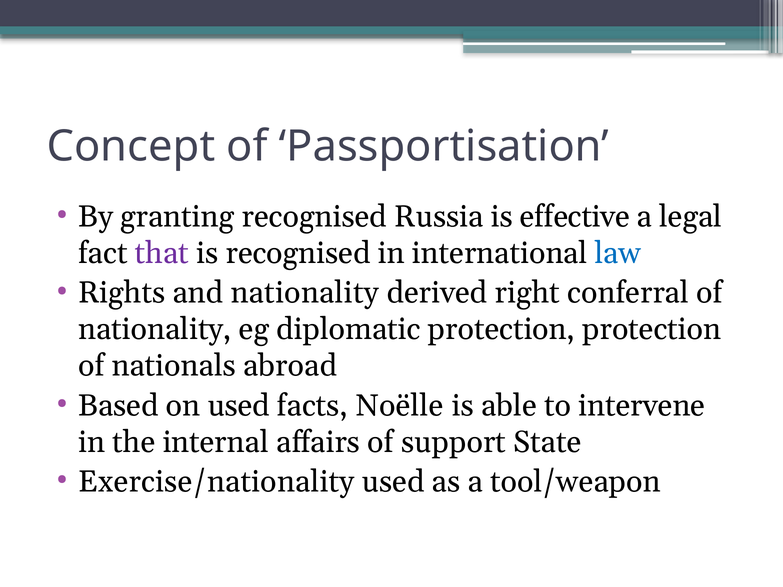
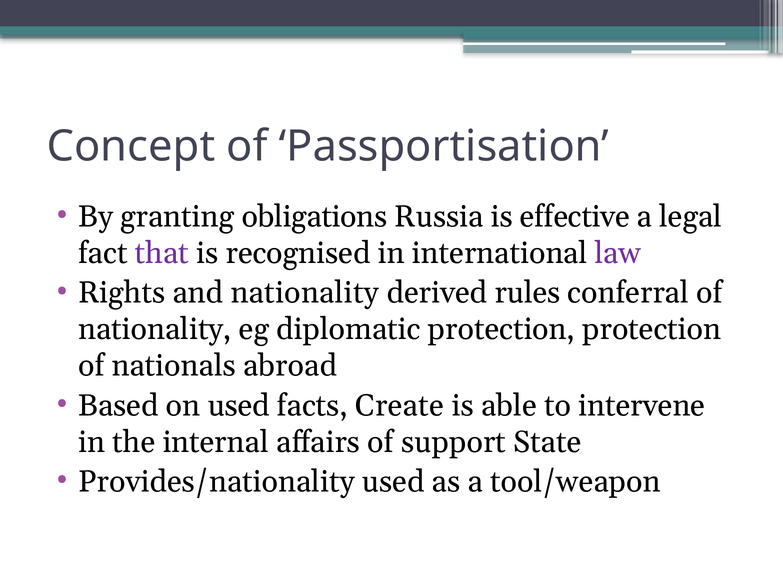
granting recognised: recognised -> obligations
law colour: blue -> purple
right: right -> rules
Noëlle: Noëlle -> Create
Exercise/nationality: Exercise/nationality -> Provides/nationality
